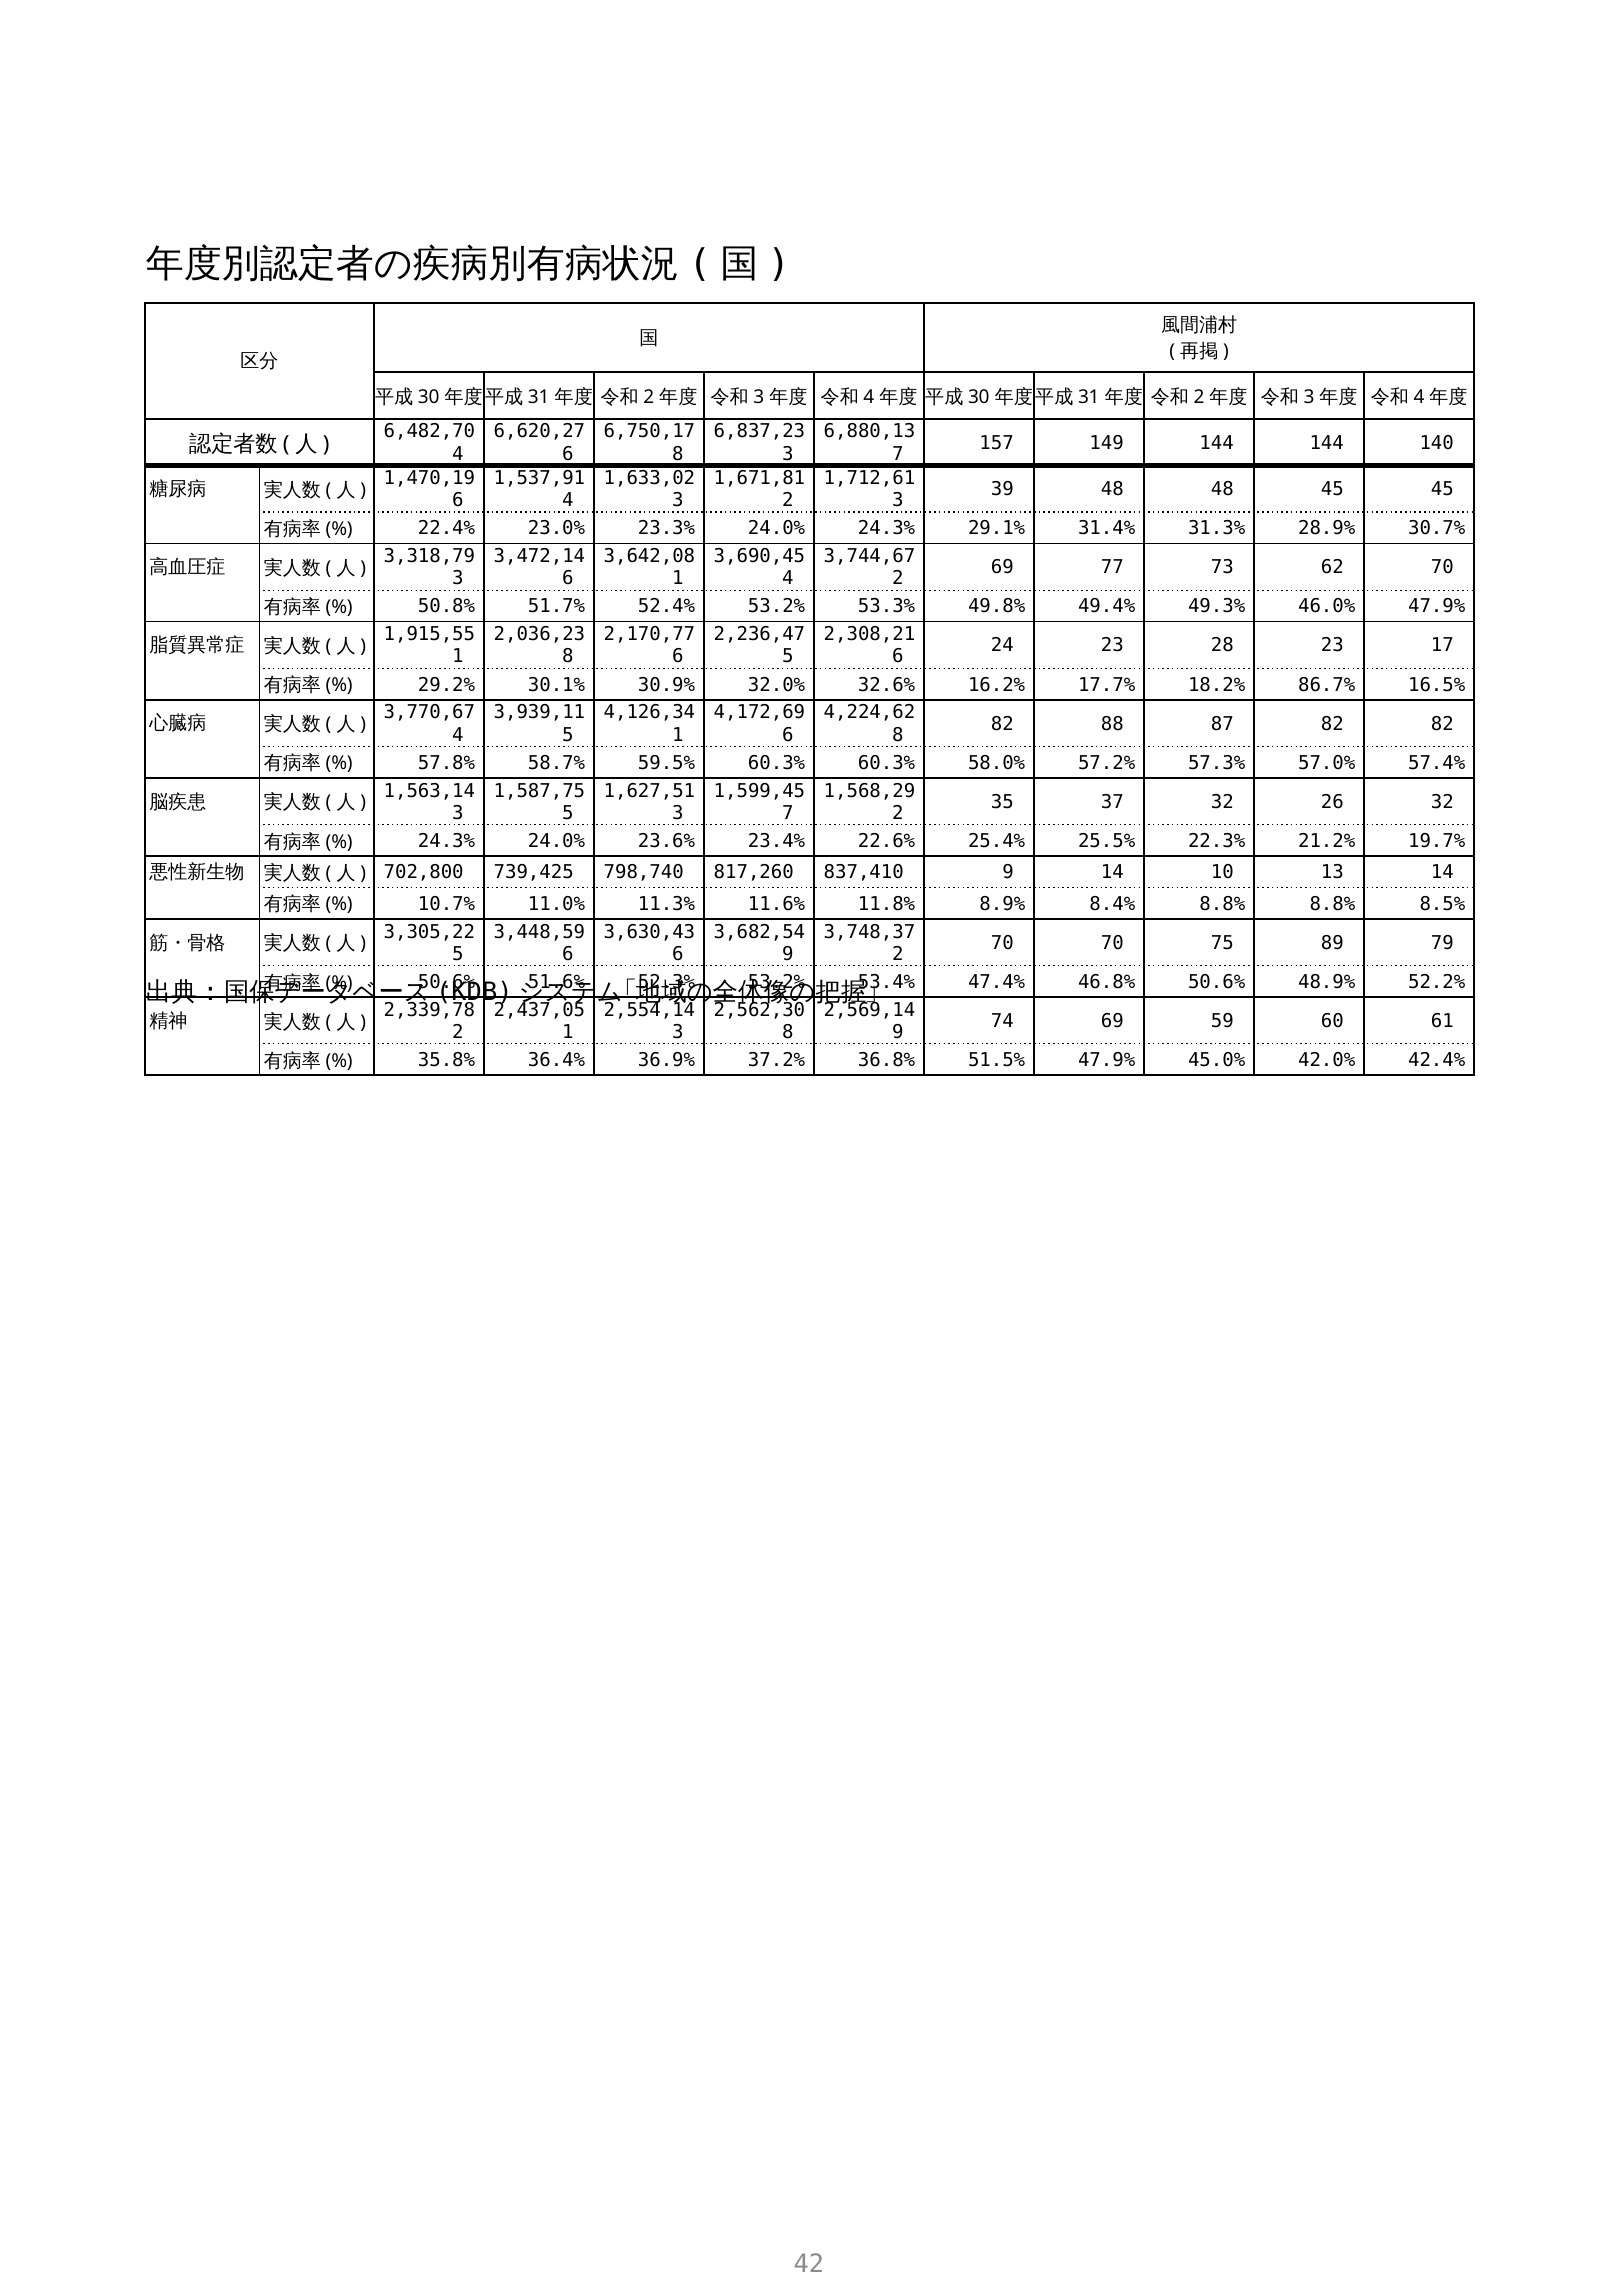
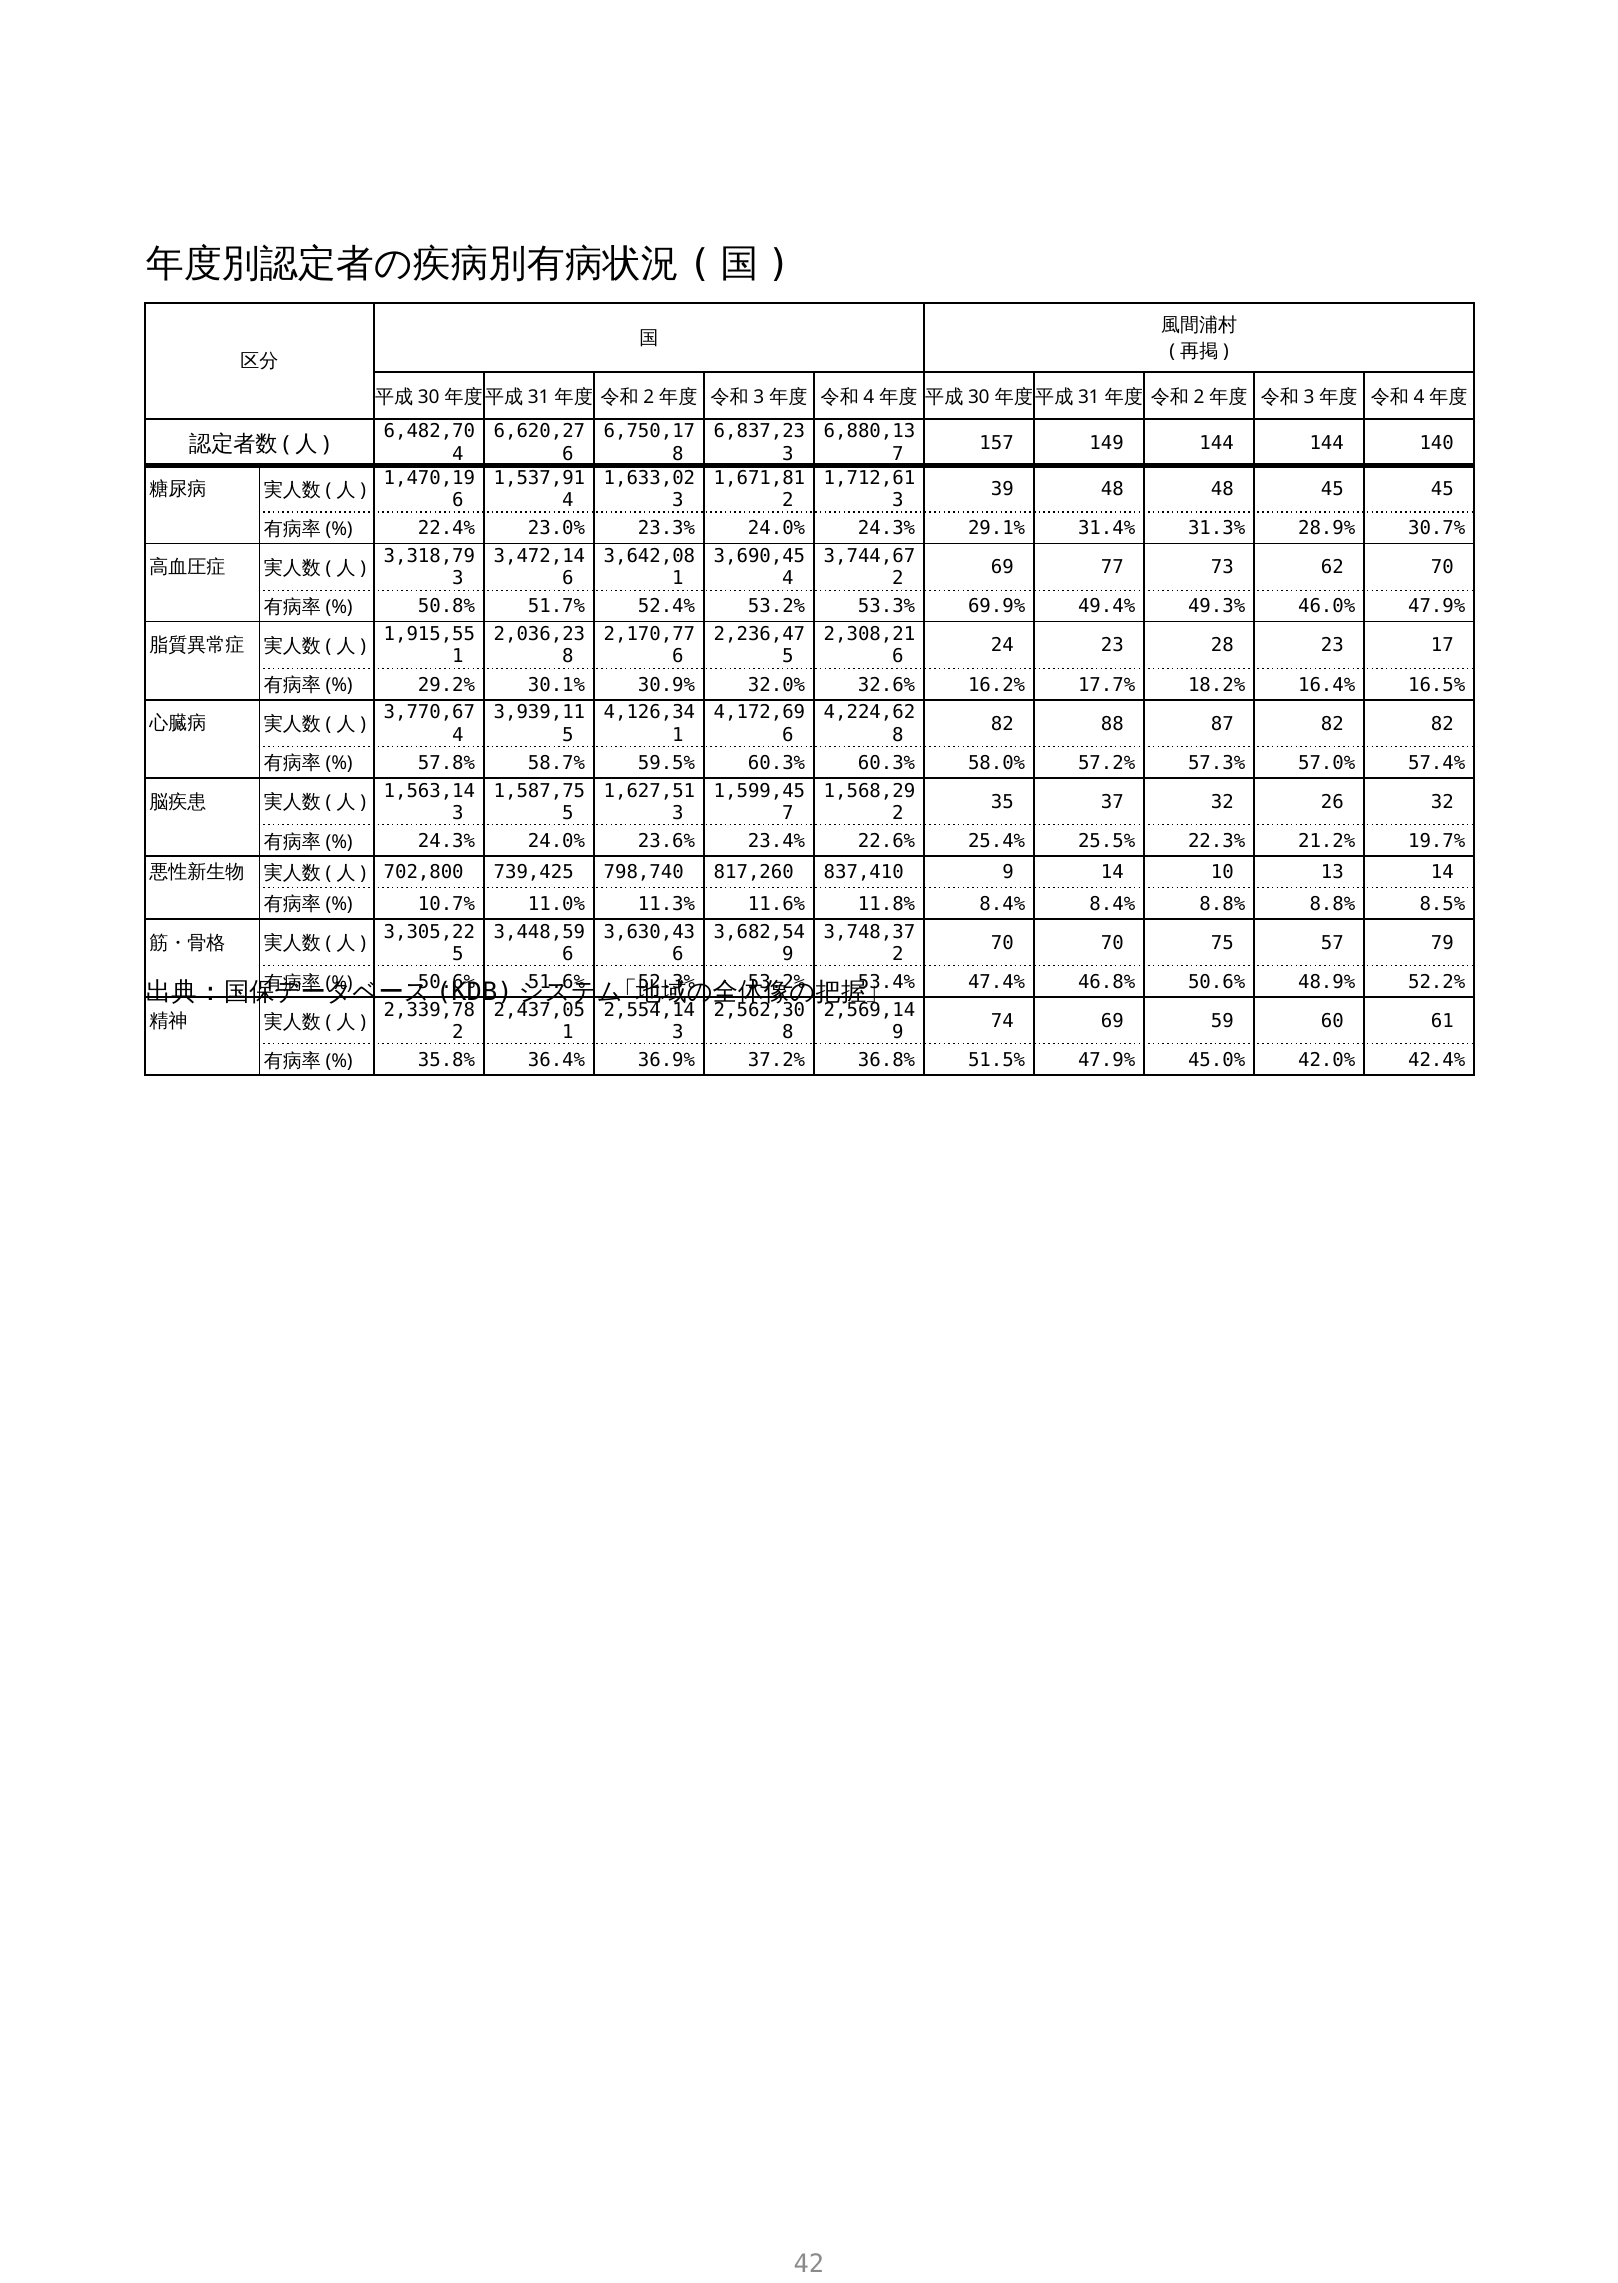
49.8%: 49.8% -> 69.9%
86.7%: 86.7% -> 16.4%
11.8% 8.9%: 8.9% -> 8.4%
89: 89 -> 57
